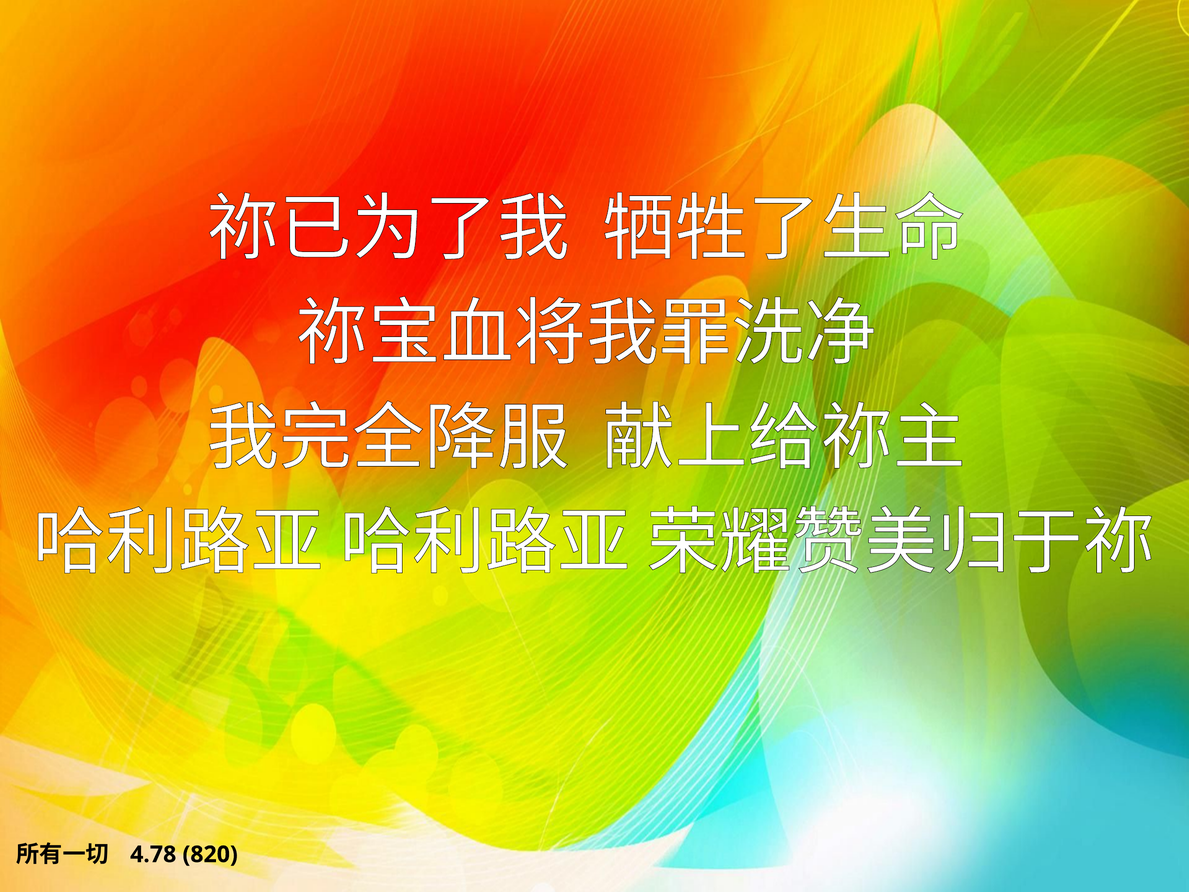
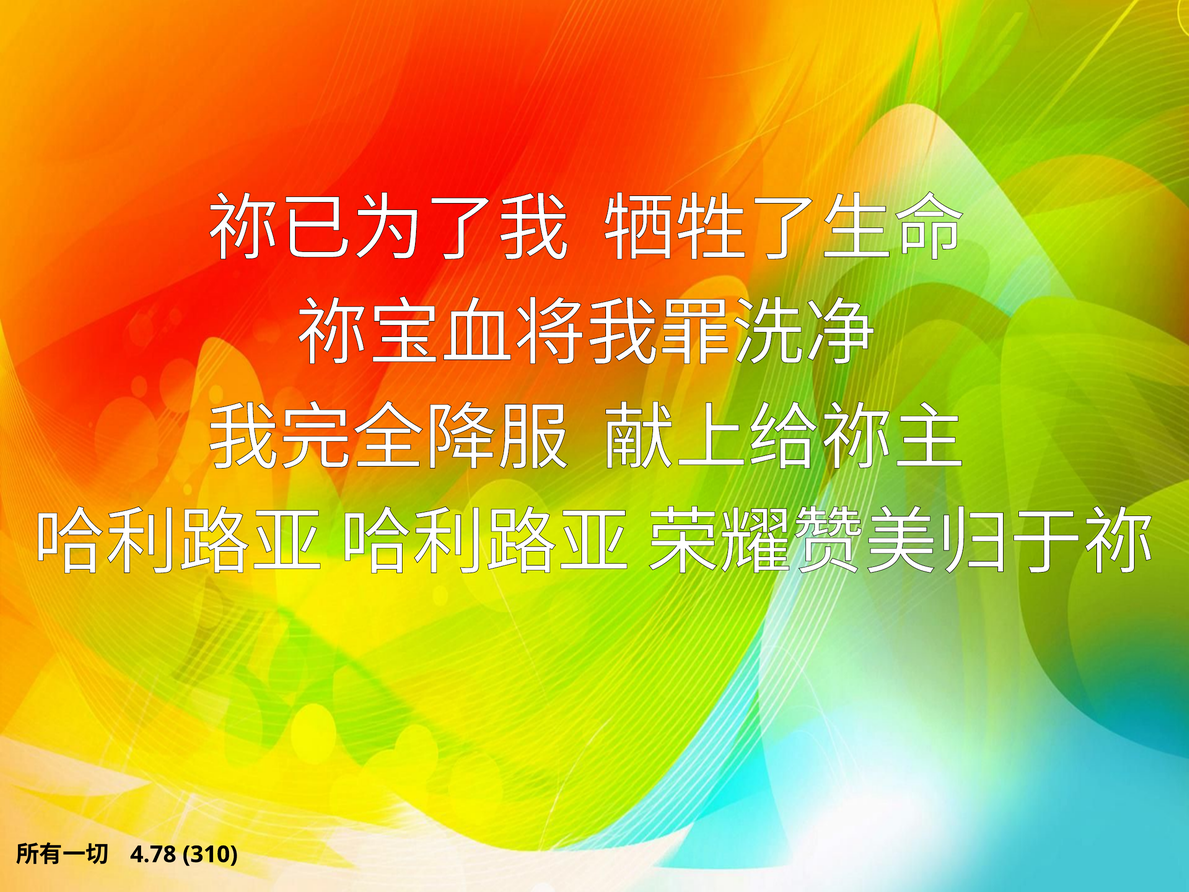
820: 820 -> 310
